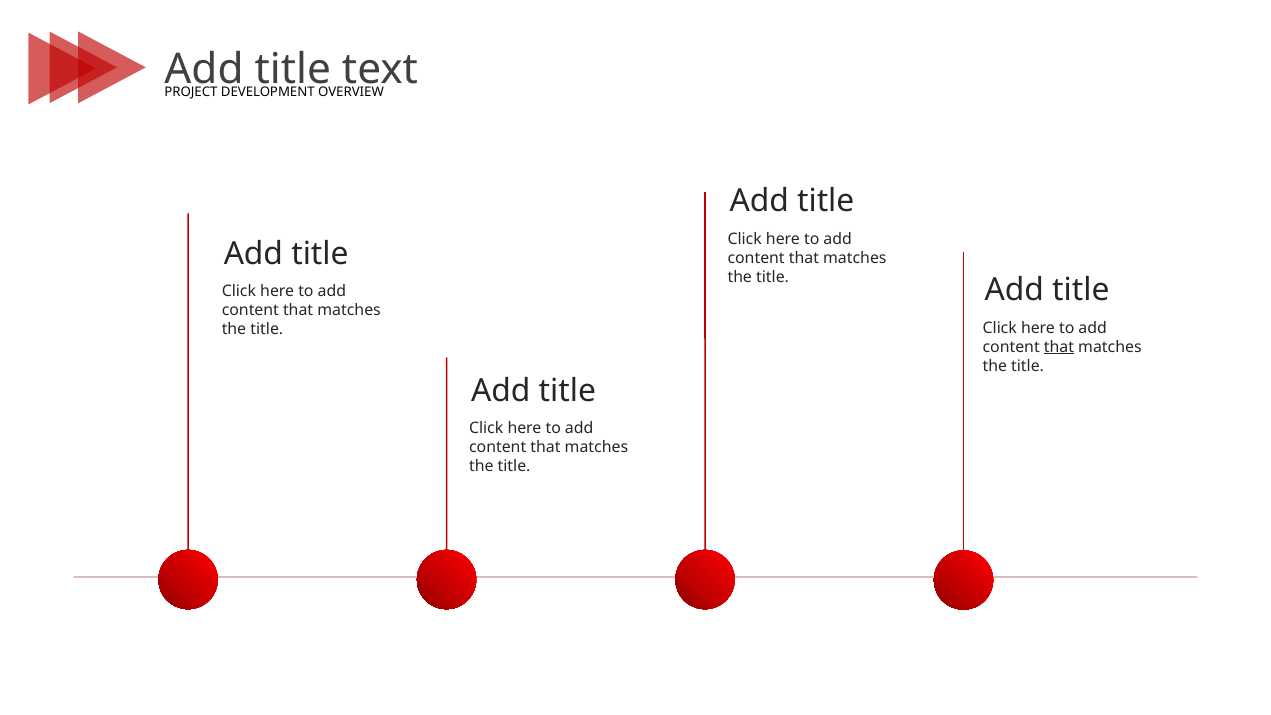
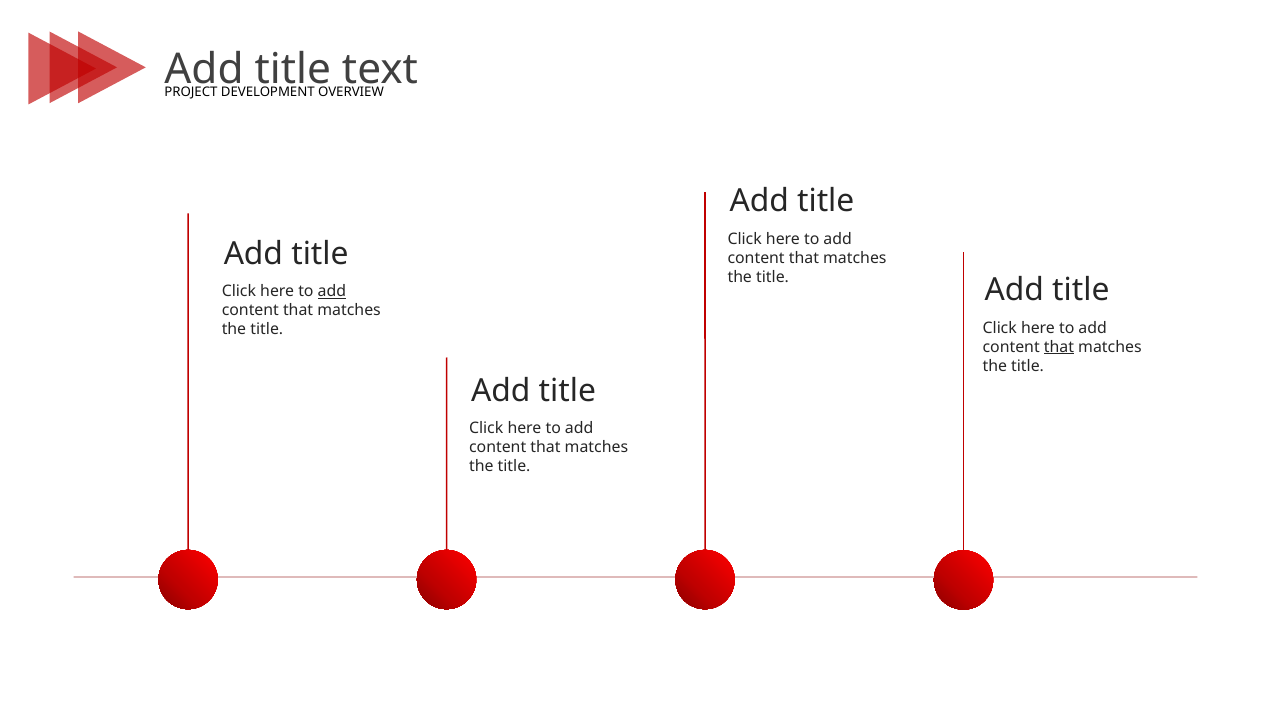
add at (332, 291) underline: none -> present
